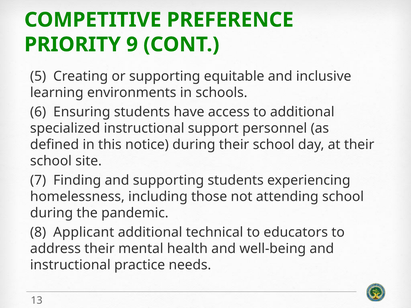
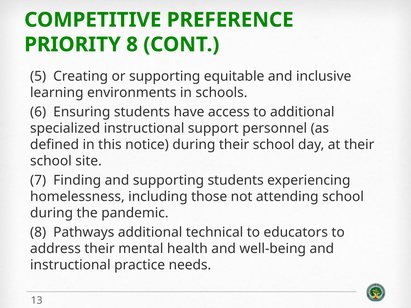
PRIORITY 9: 9 -> 8
Applicant: Applicant -> Pathways
